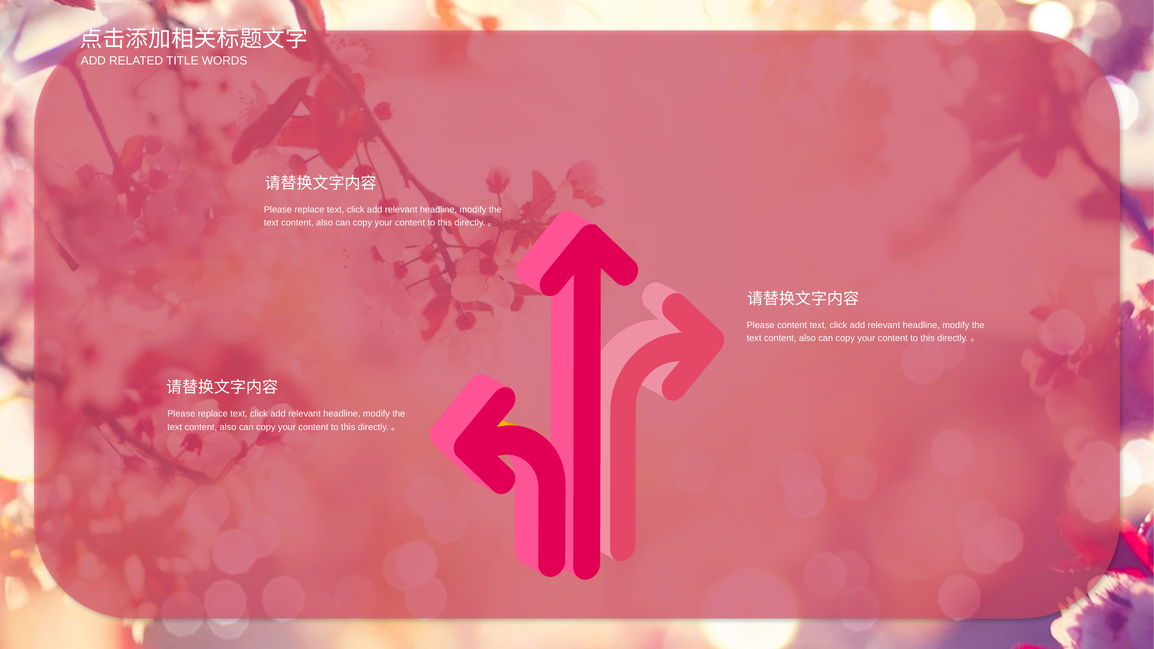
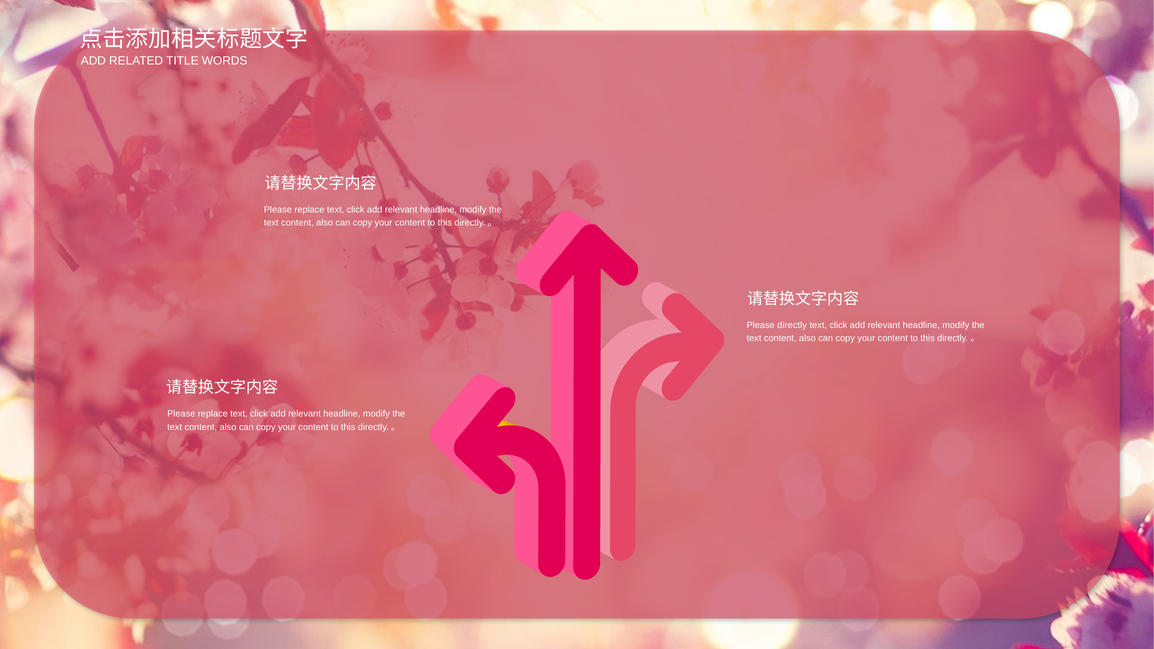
Please content: content -> directly
